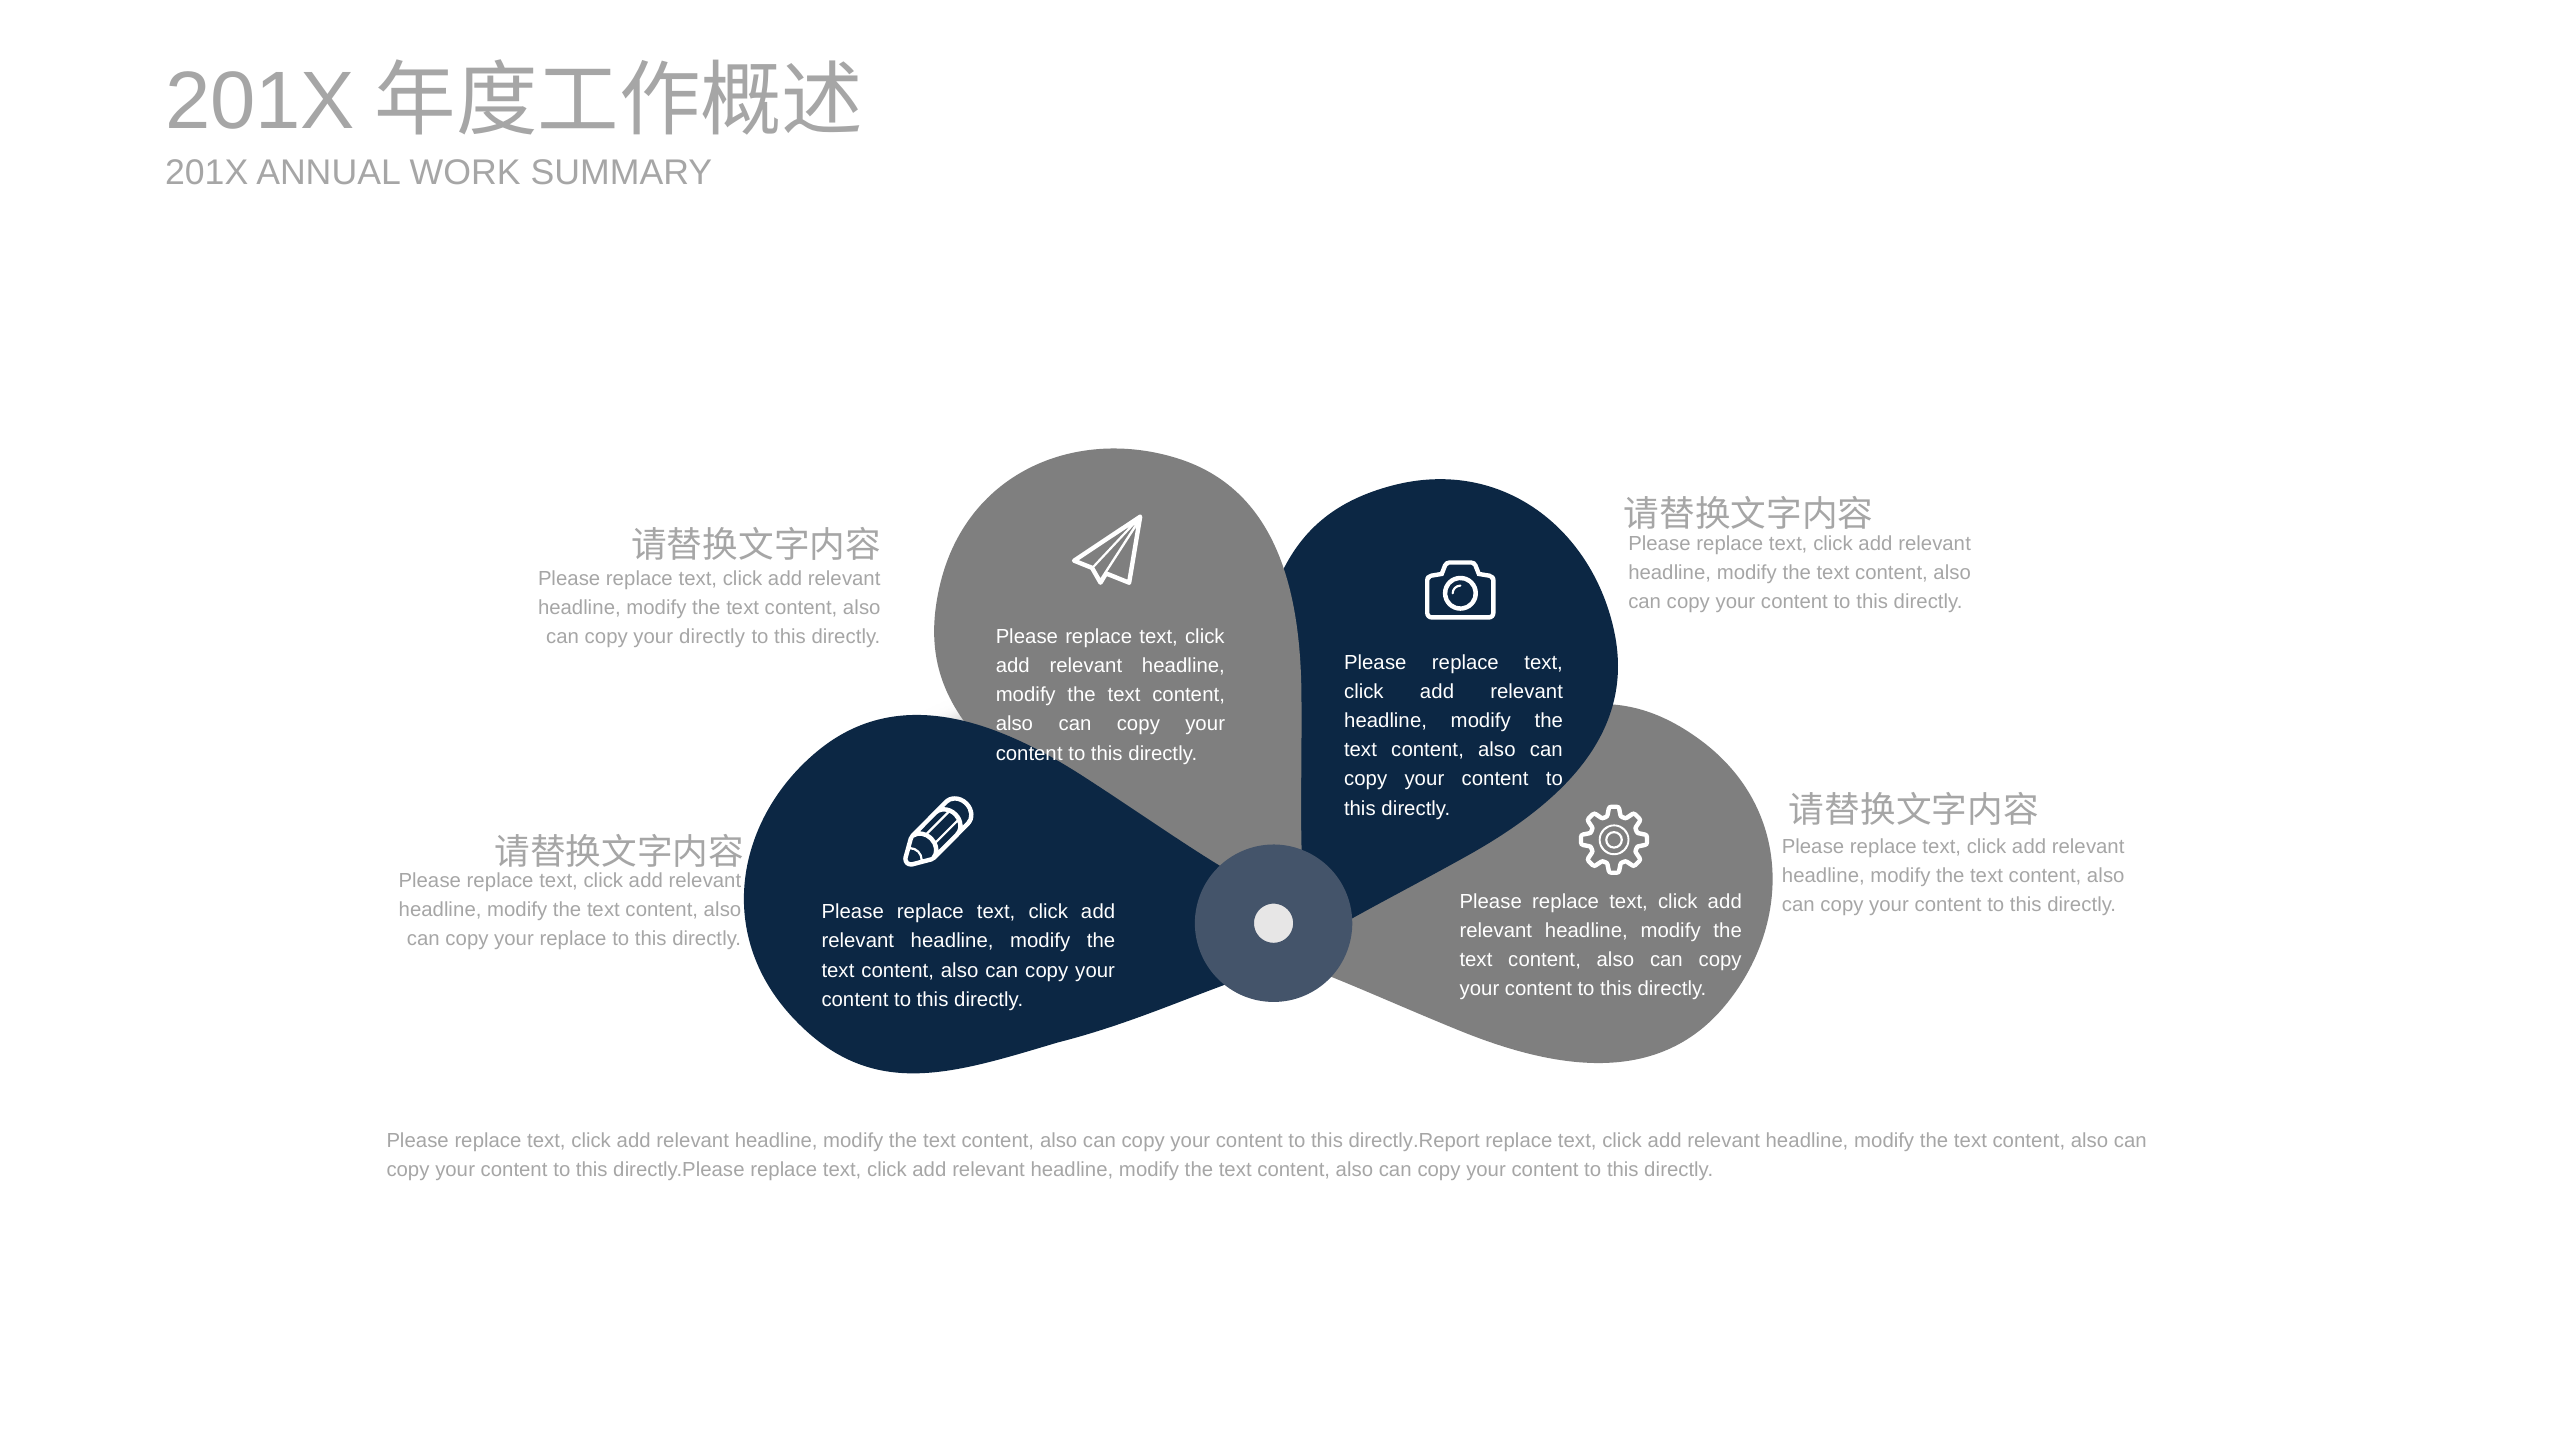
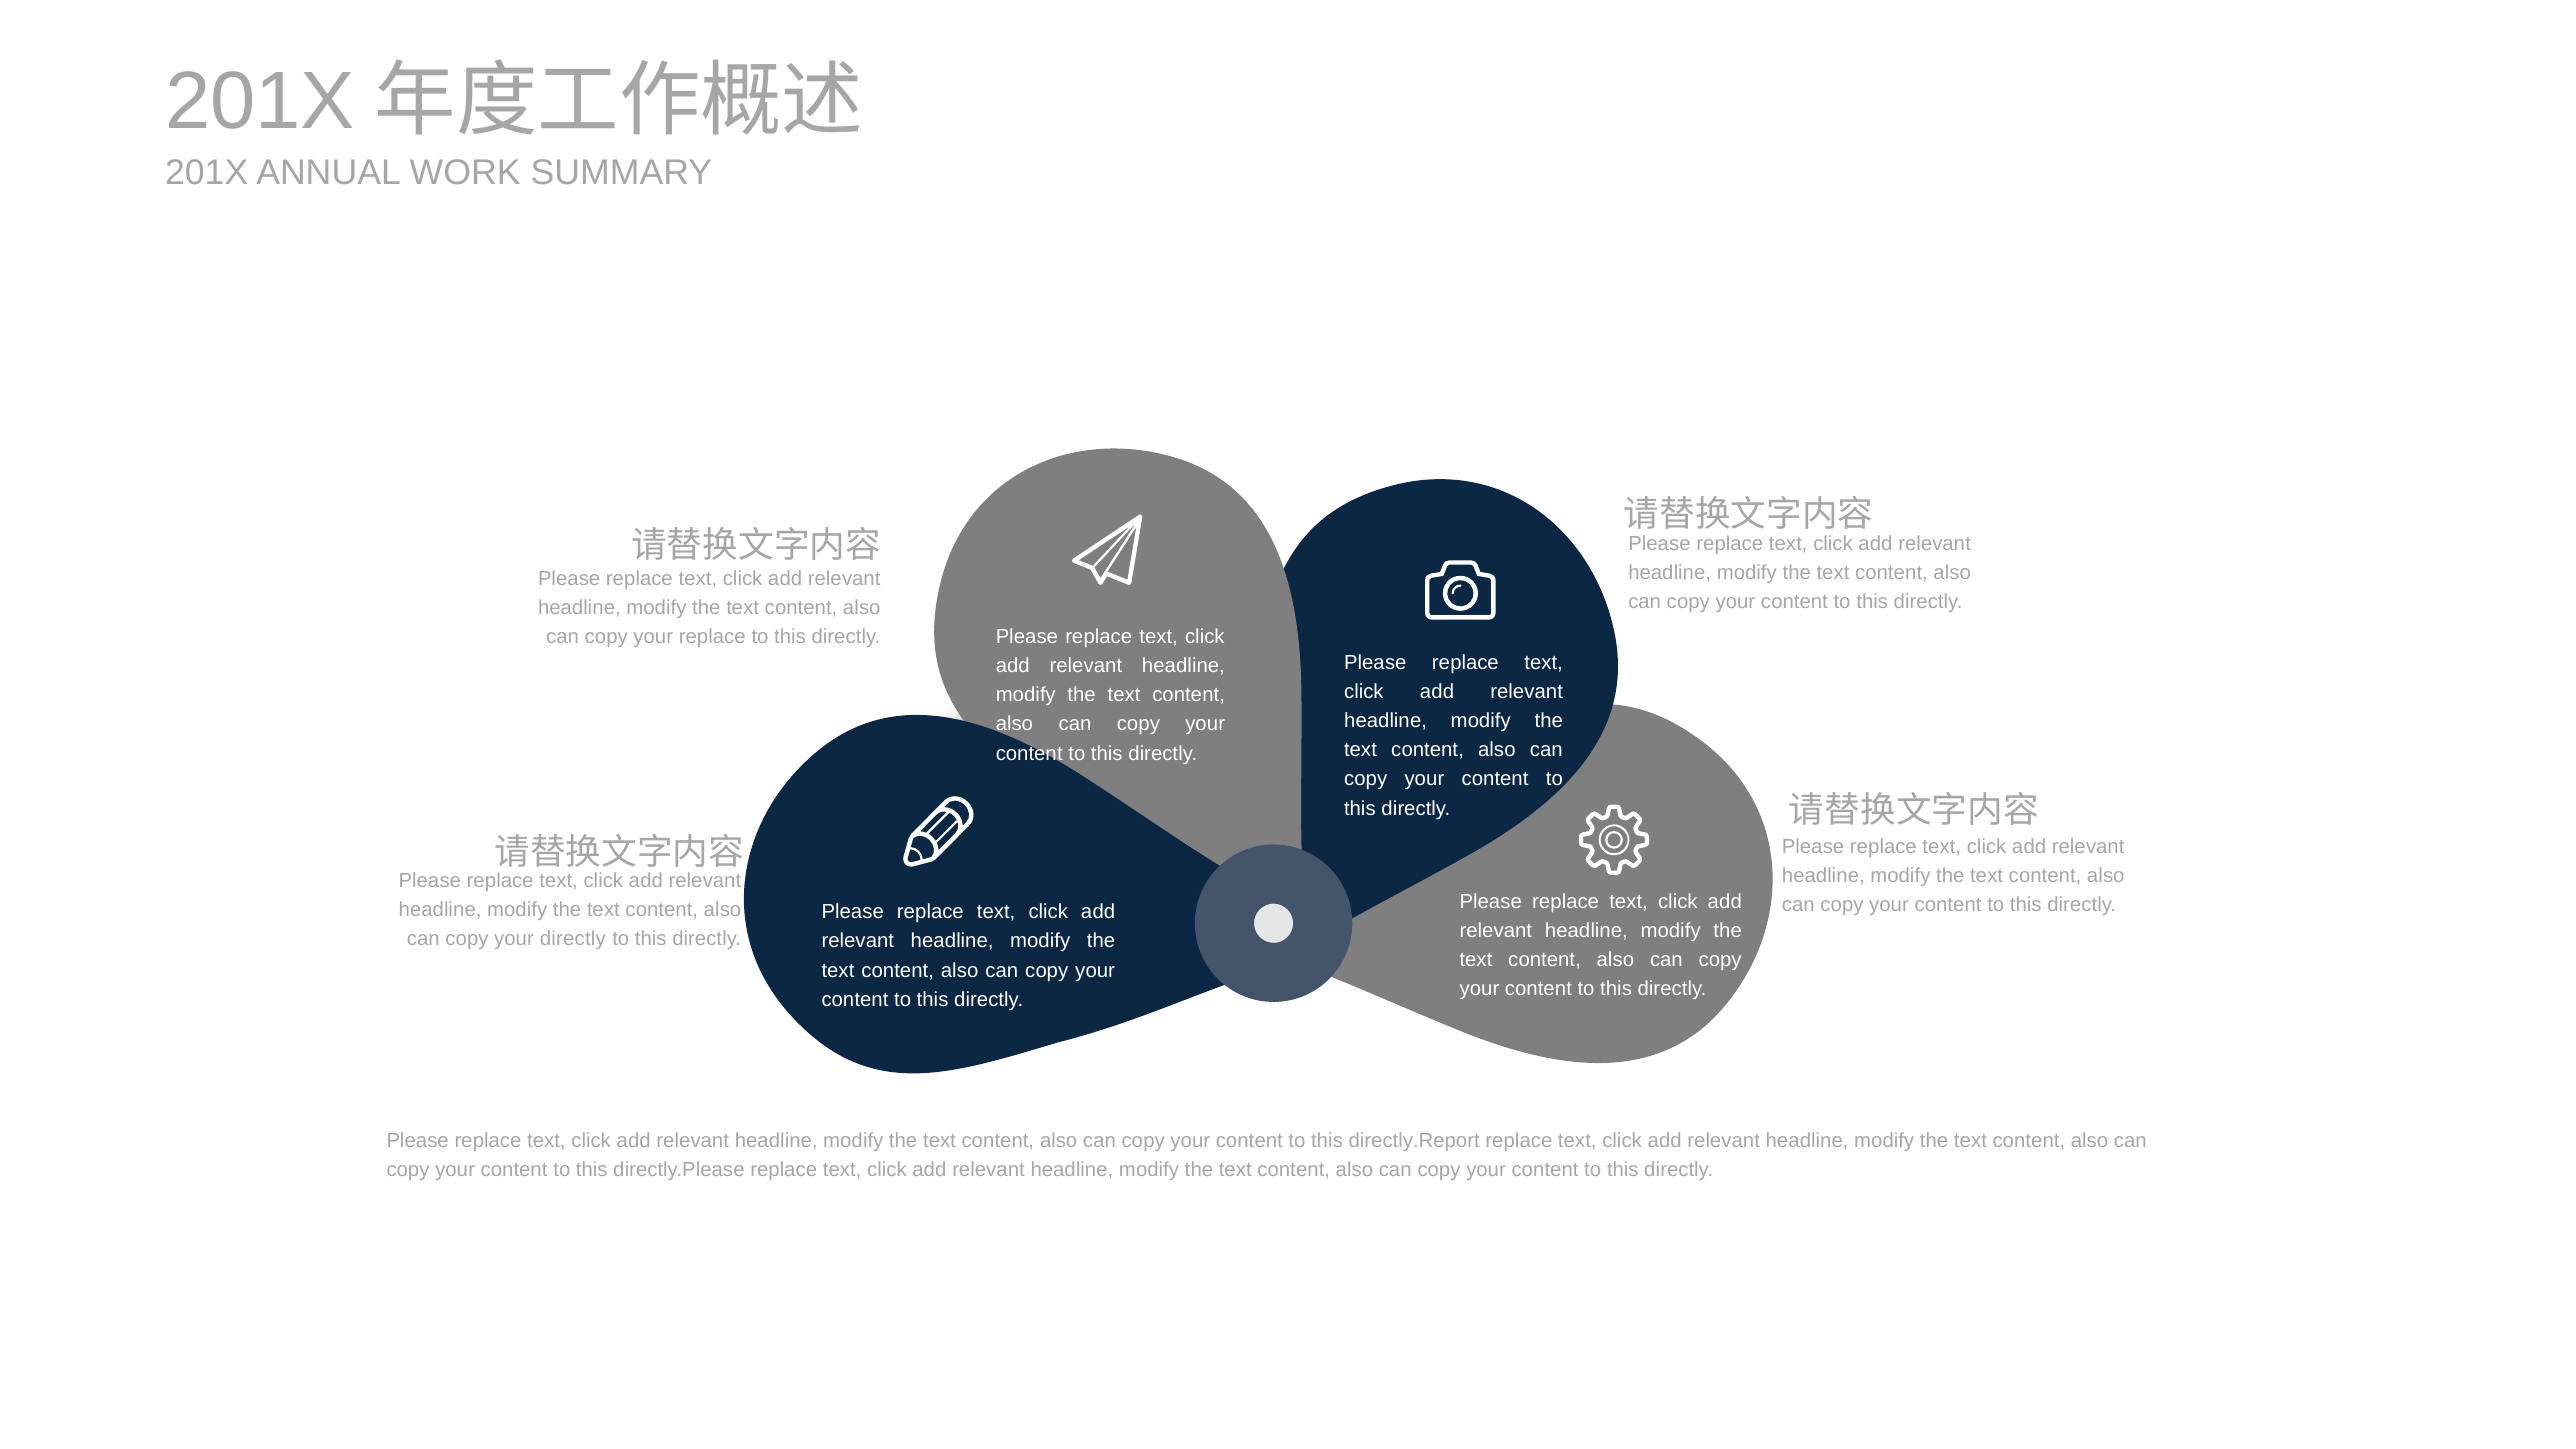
your directly: directly -> replace
your replace: replace -> directly
